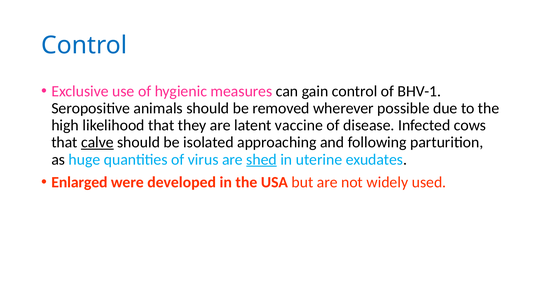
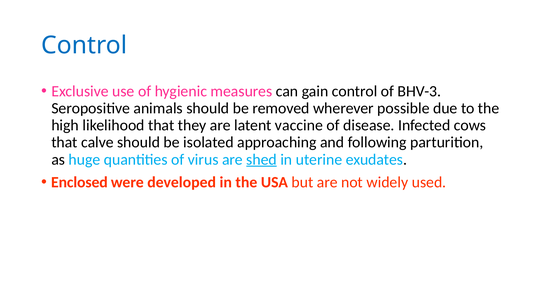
BHV-1: BHV-1 -> BHV-3
calve underline: present -> none
Enlarged: Enlarged -> Enclosed
